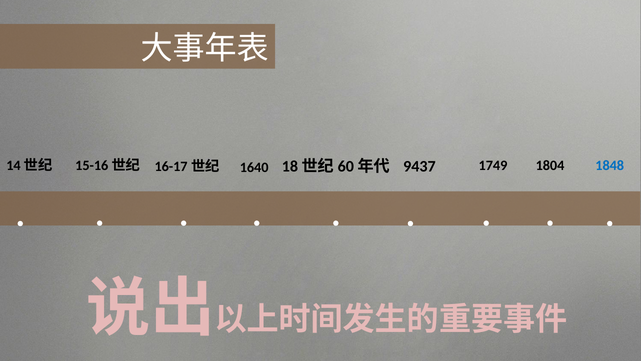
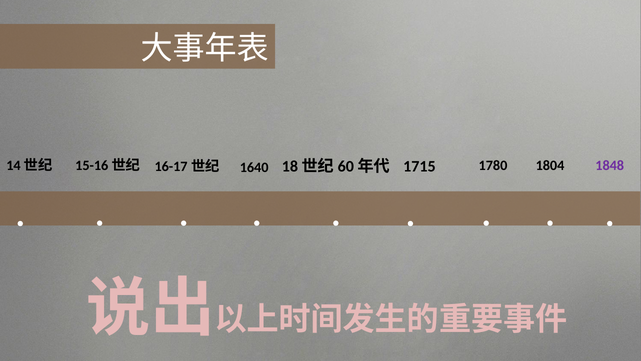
1749: 1749 -> 1780
1848 colour: blue -> purple
9437: 9437 -> 1715
